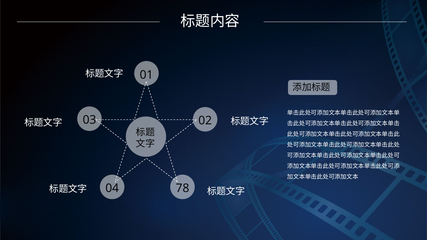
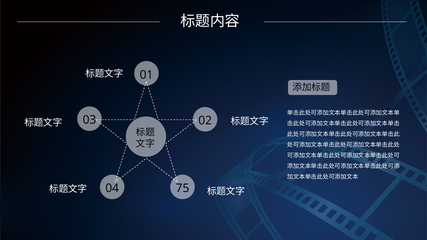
78: 78 -> 75
